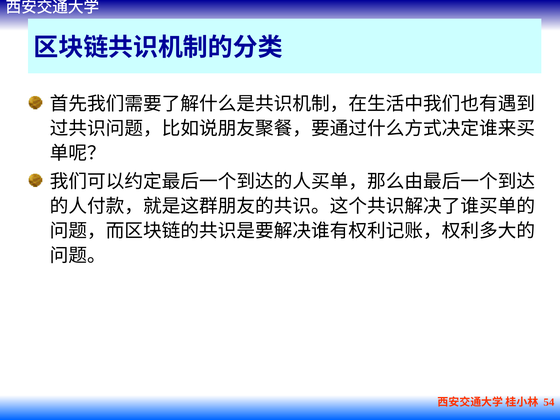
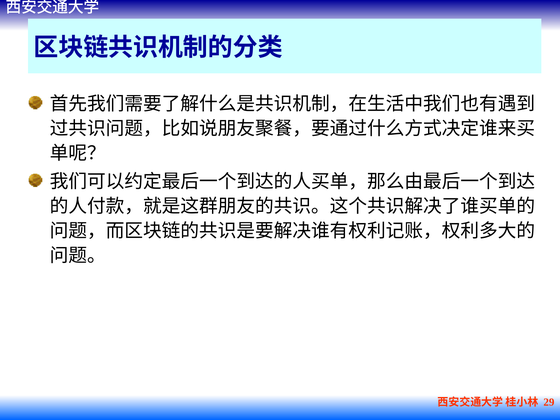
54: 54 -> 29
